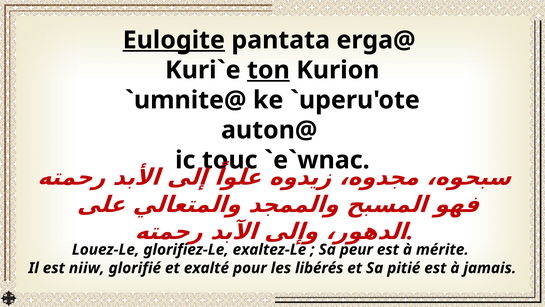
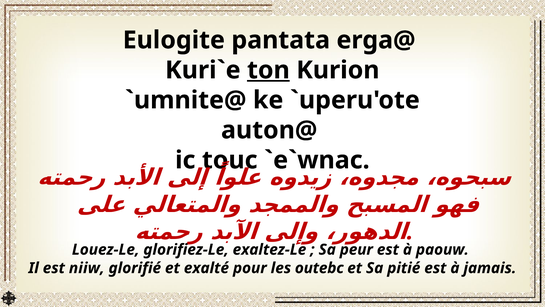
Eulogite underline: present -> none
mérite: mérite -> paouw
libérés: libérés -> outebc
